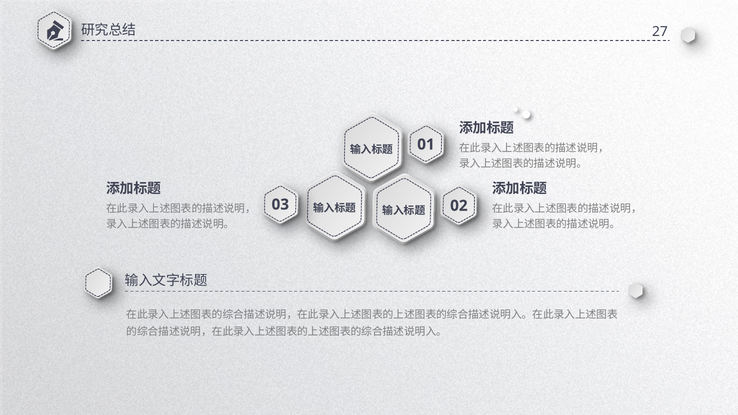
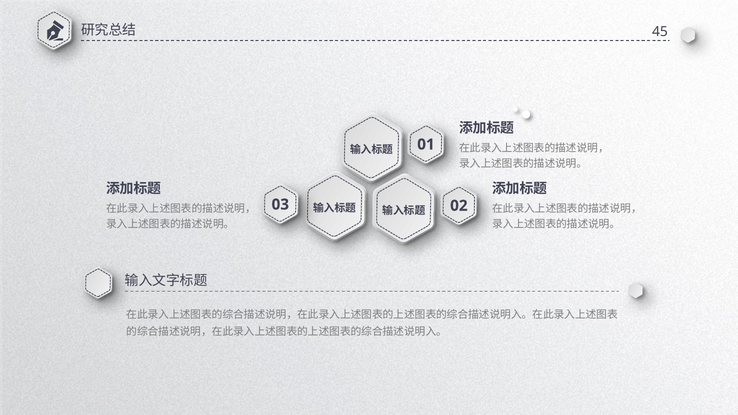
27: 27 -> 45
